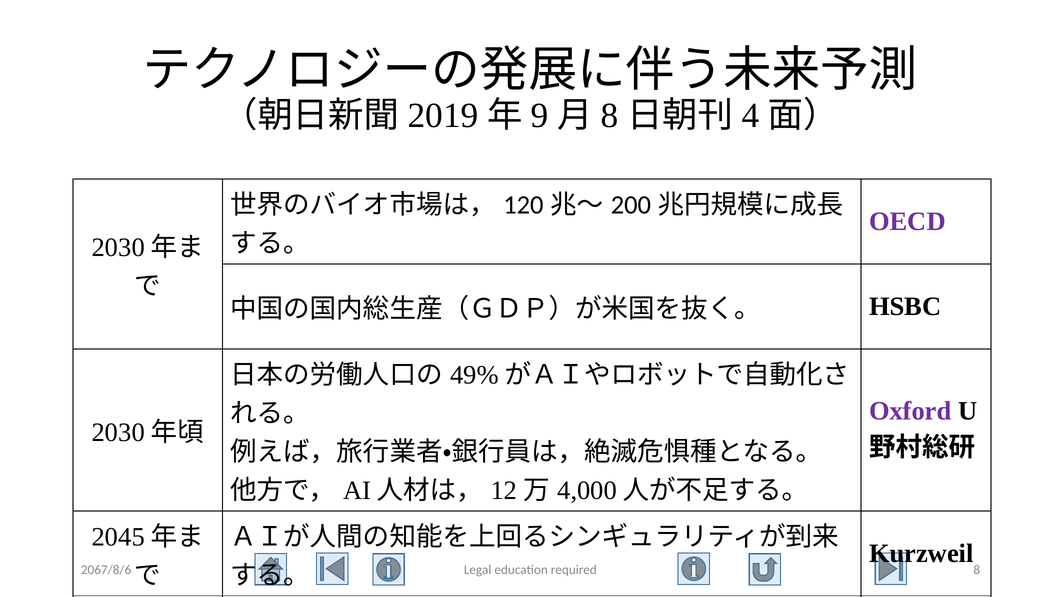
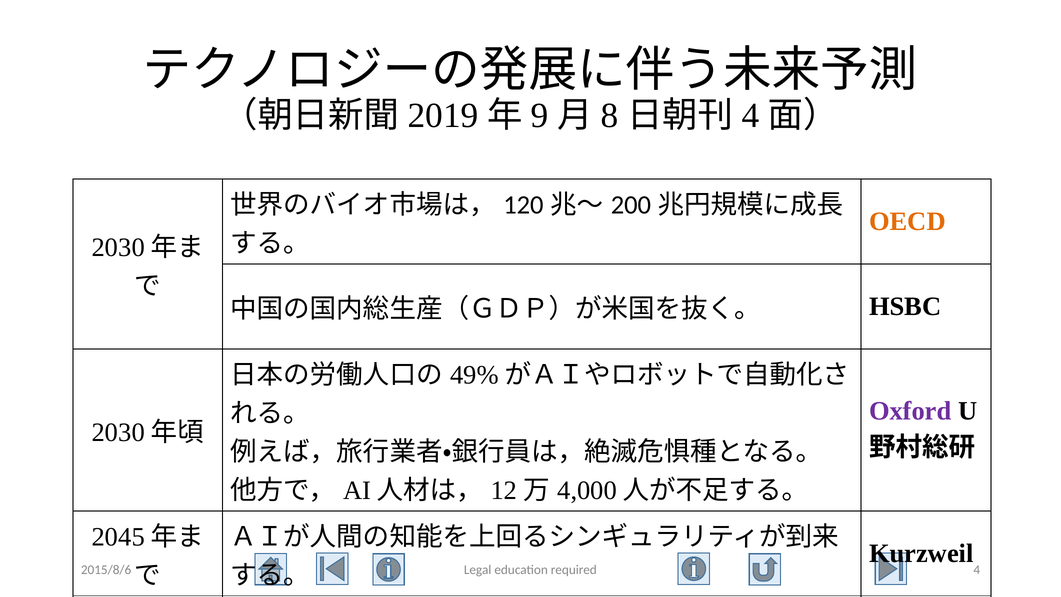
OECD colour: purple -> orange
2067/8/6: 2067/8/6 -> 2015/8/6
required 8: 8 -> 4
